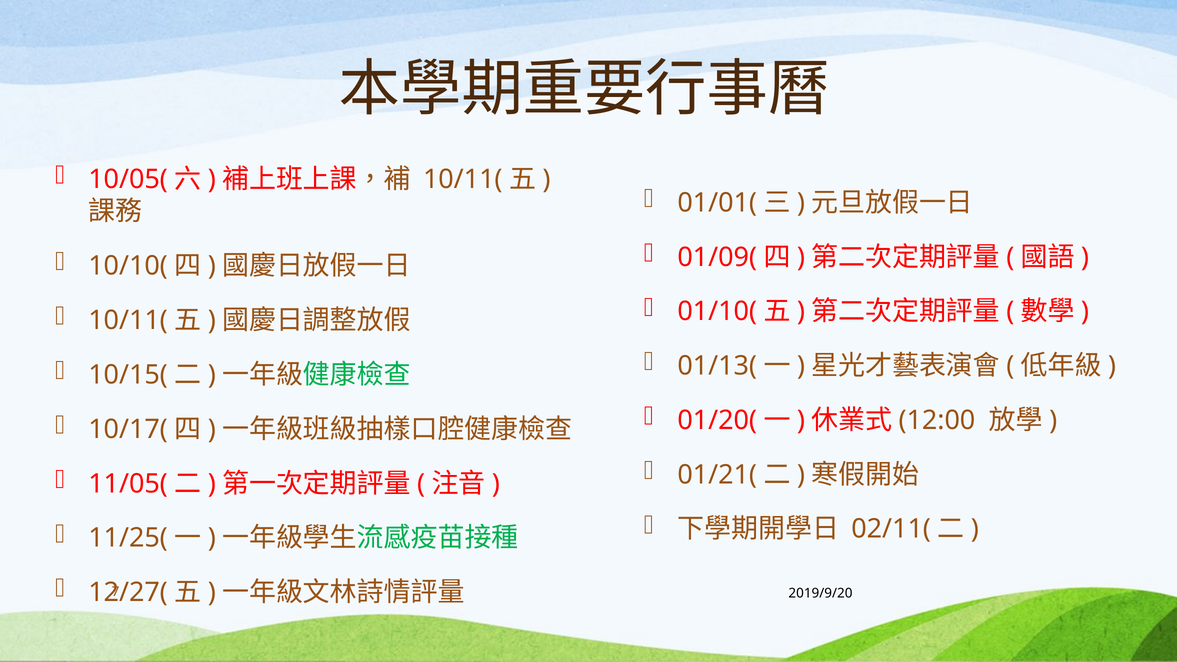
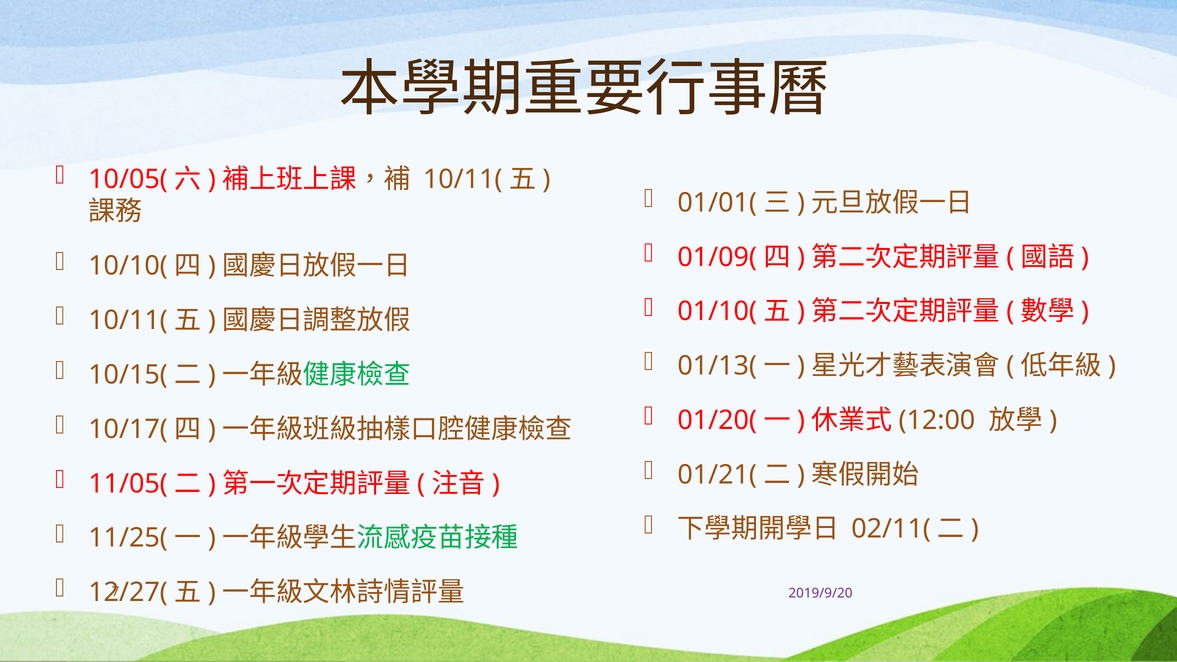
2019/9/20 colour: black -> purple
